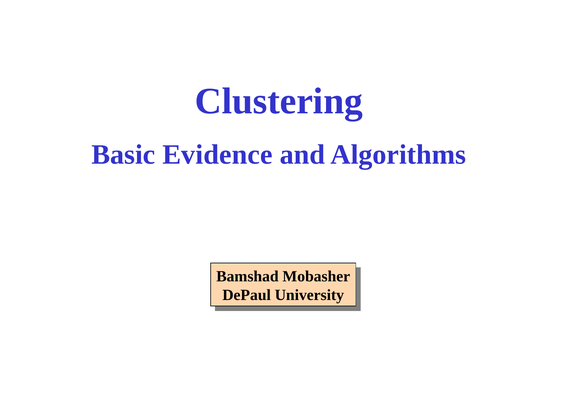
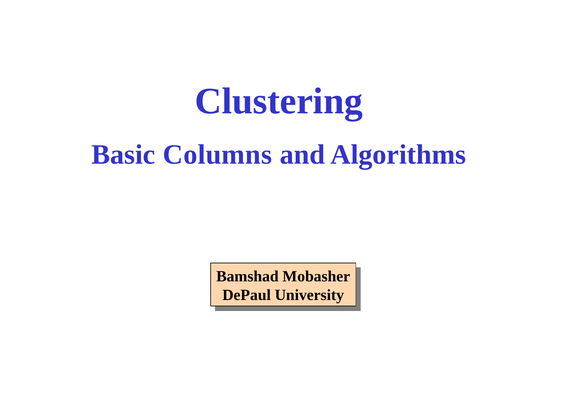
Evidence: Evidence -> Columns
